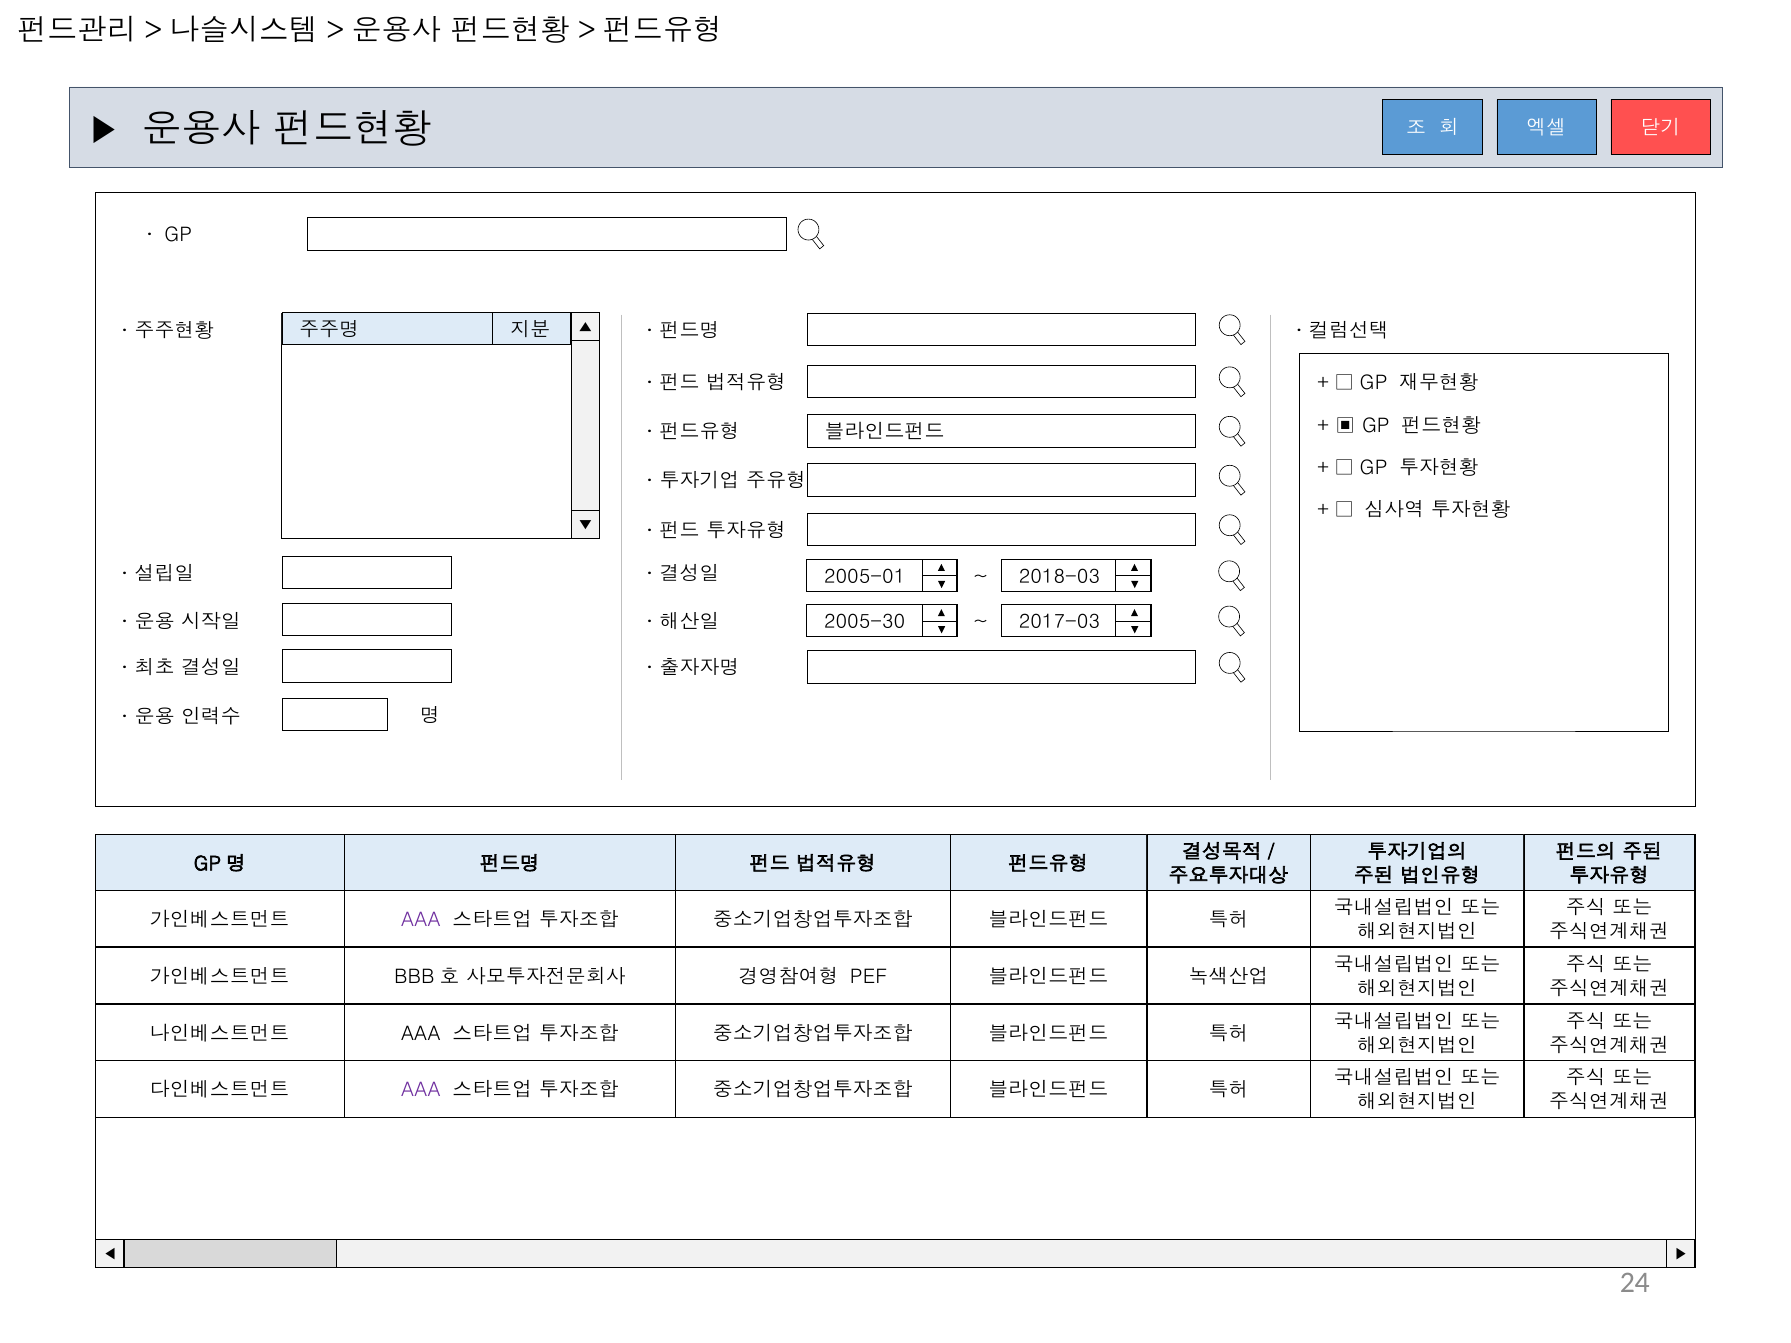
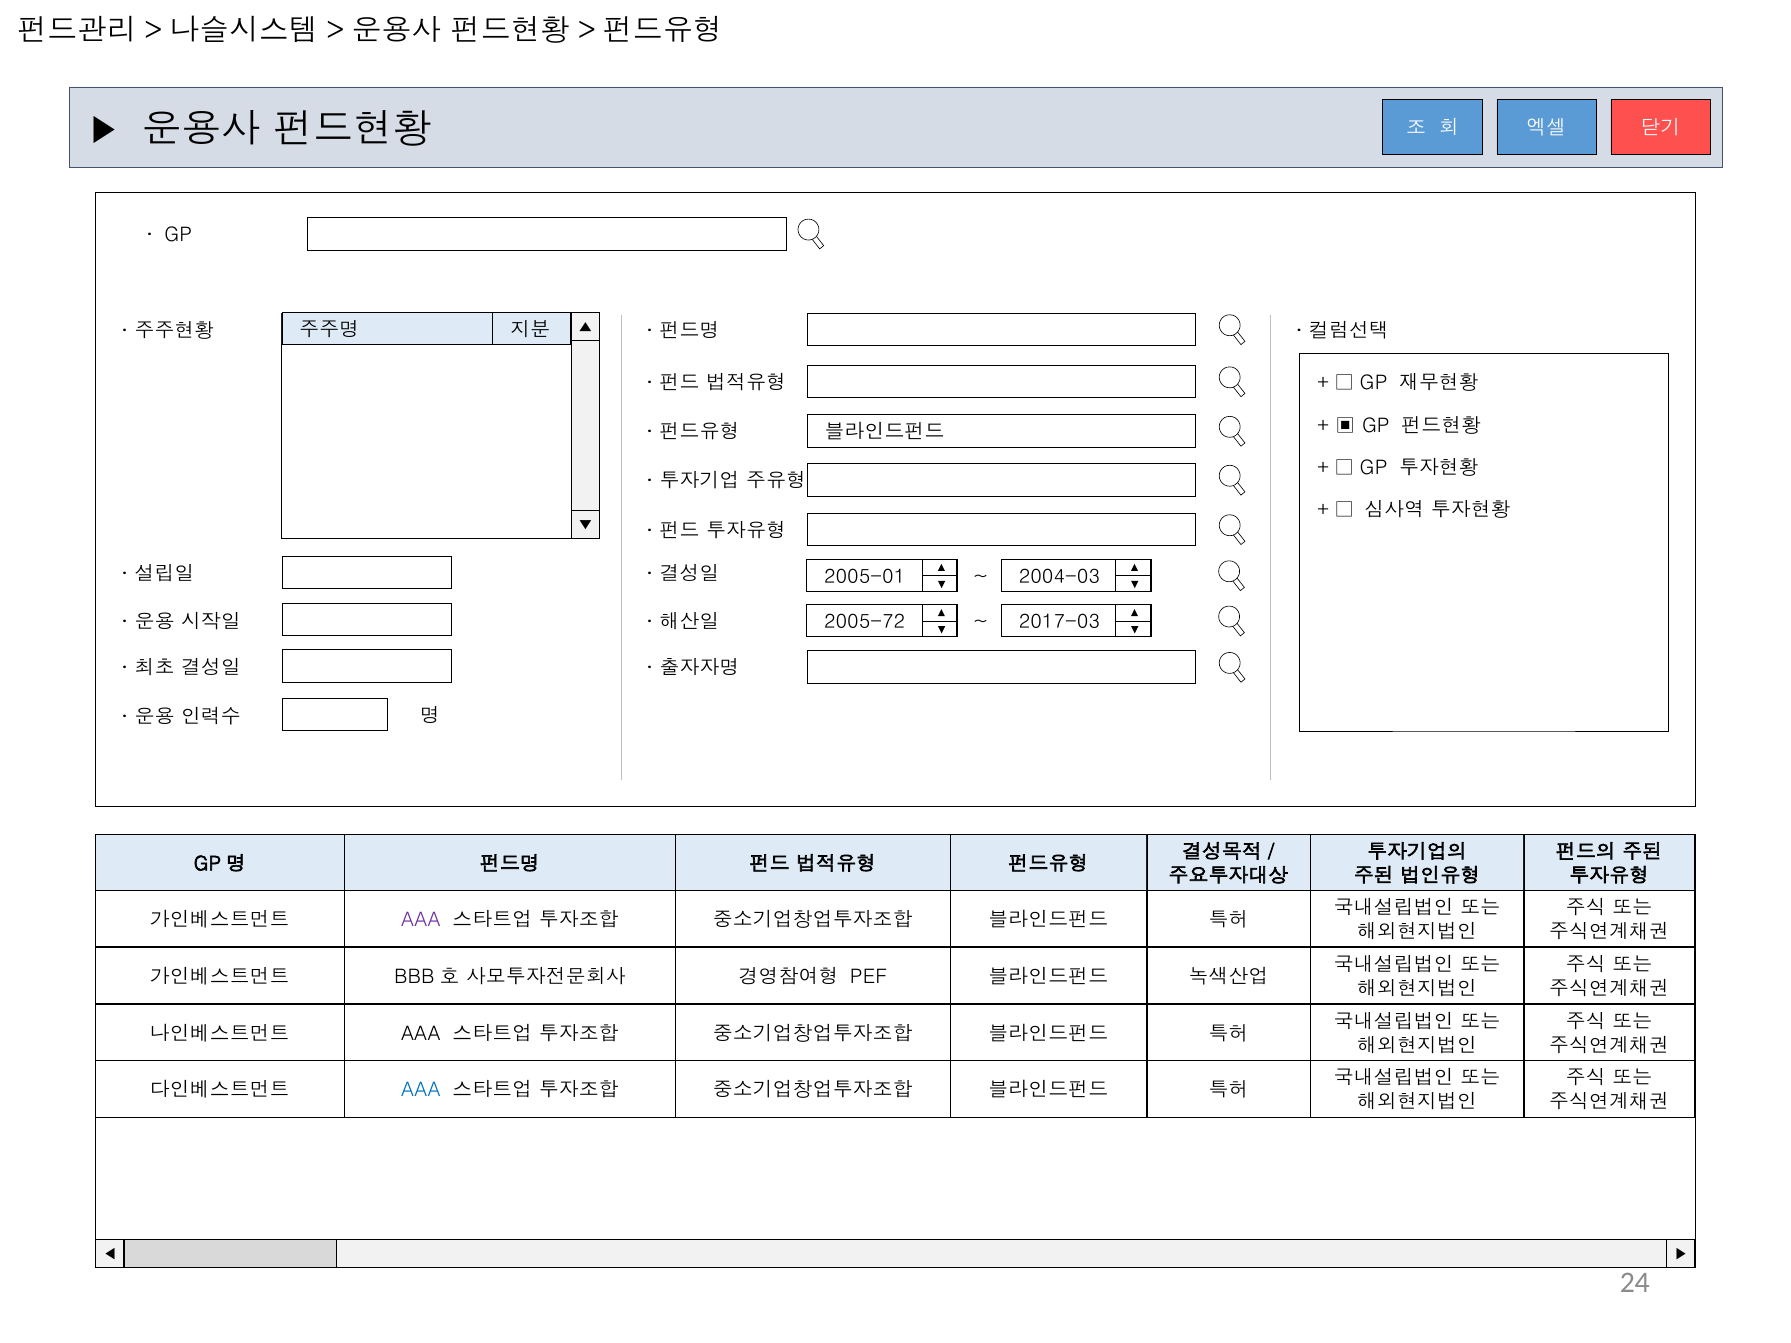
2018-03: 2018-03 -> 2004-03
2005-30: 2005-30 -> 2005-72
AAA at (421, 1091) colour: purple -> blue
